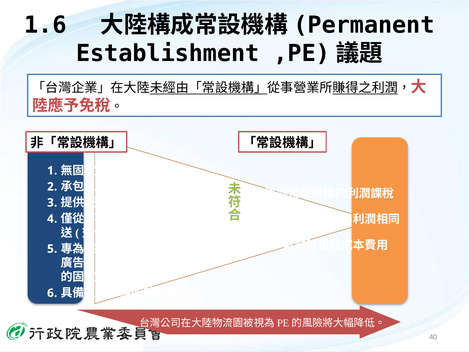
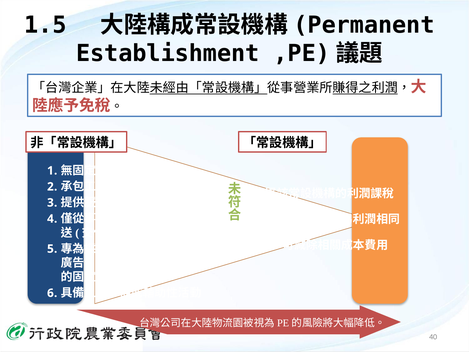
1.6: 1.6 -> 1.5
